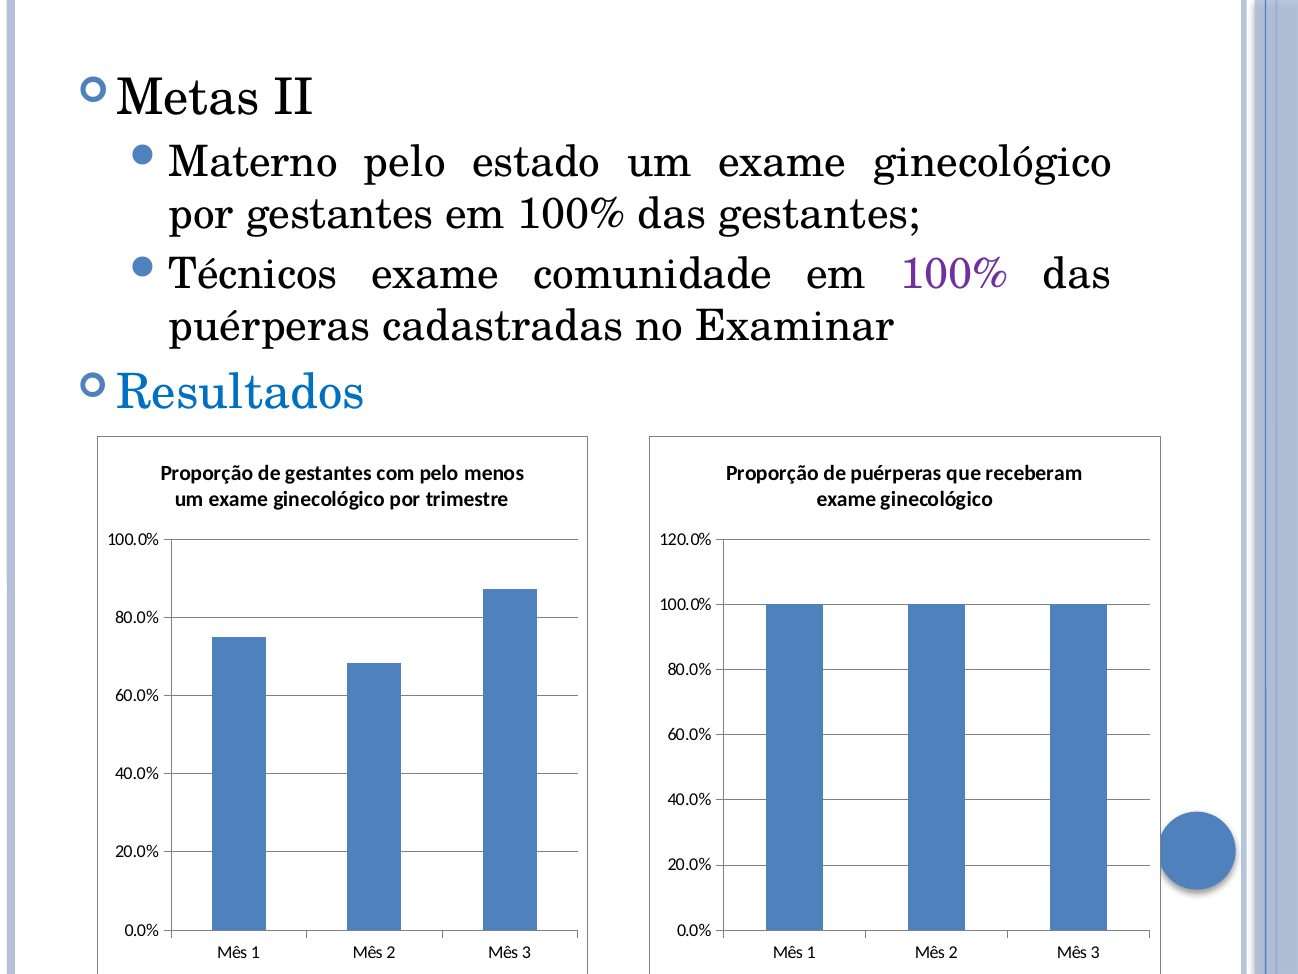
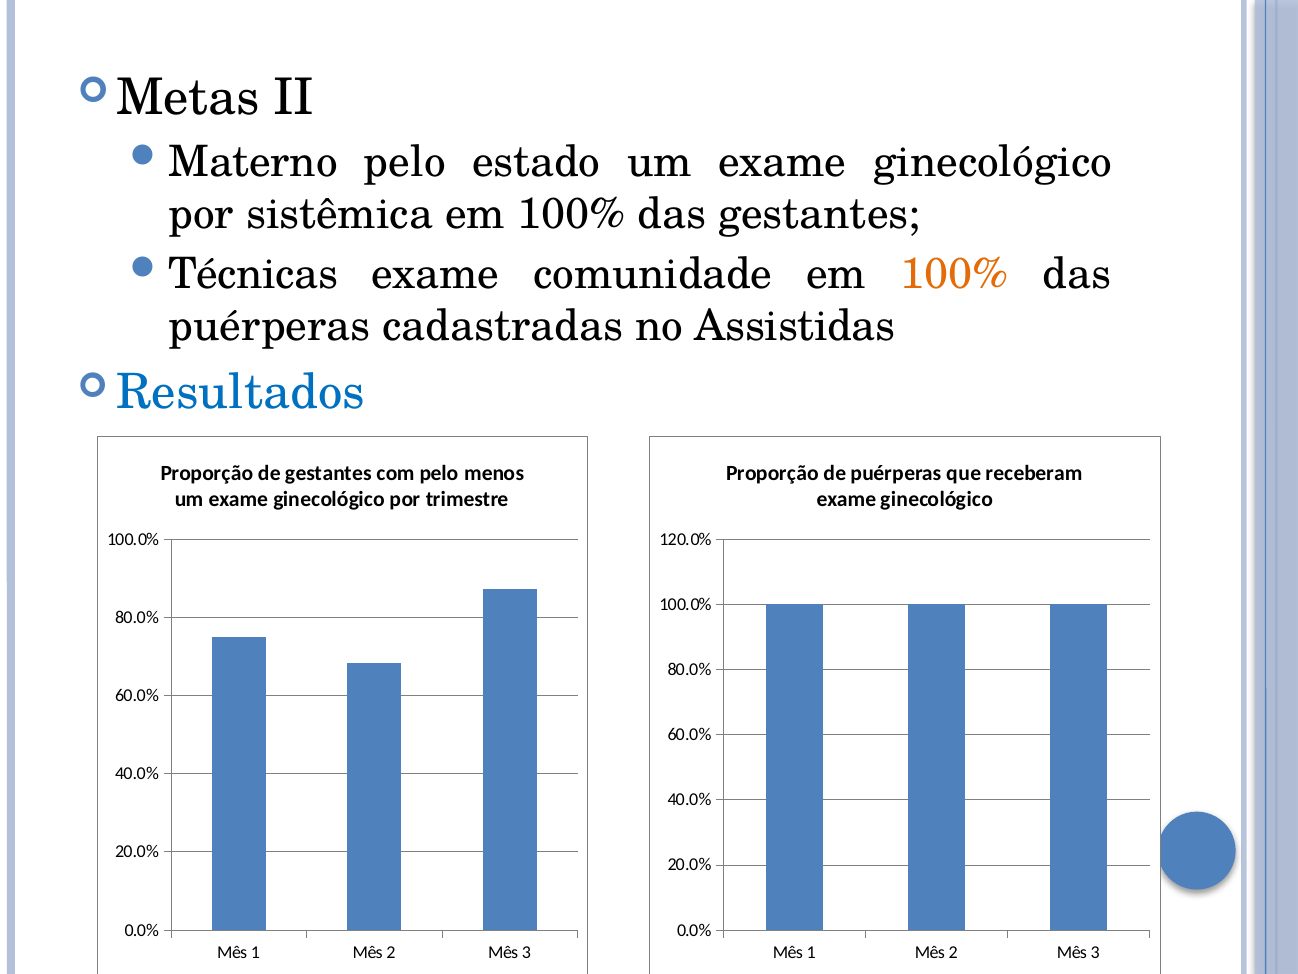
por gestantes: gestantes -> sistêmica
Técnicos: Técnicos -> Técnicas
100% at (955, 274) colour: purple -> orange
Examinar: Examinar -> Assistidas
